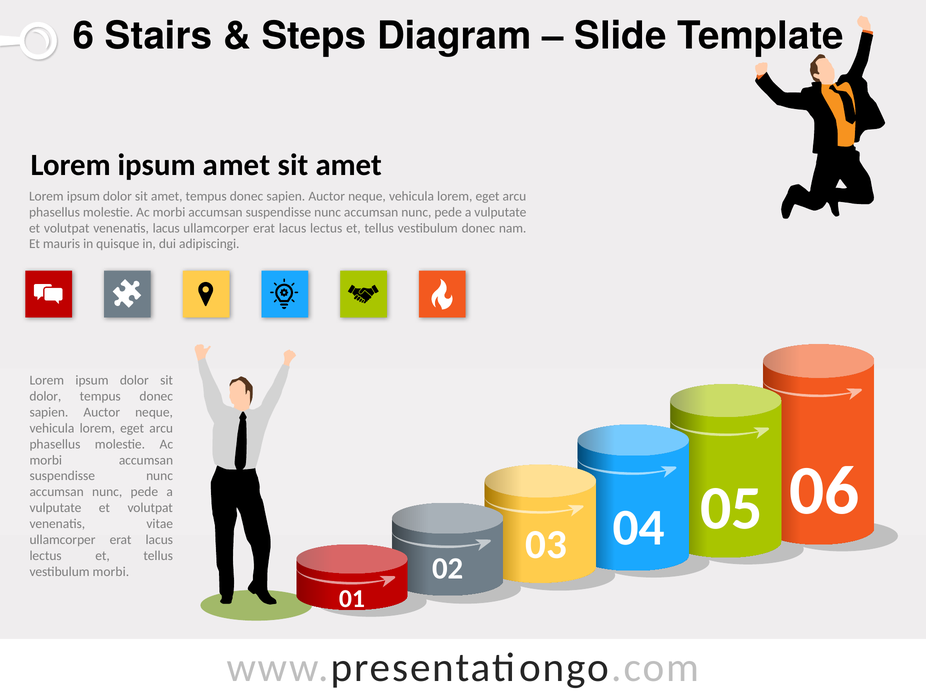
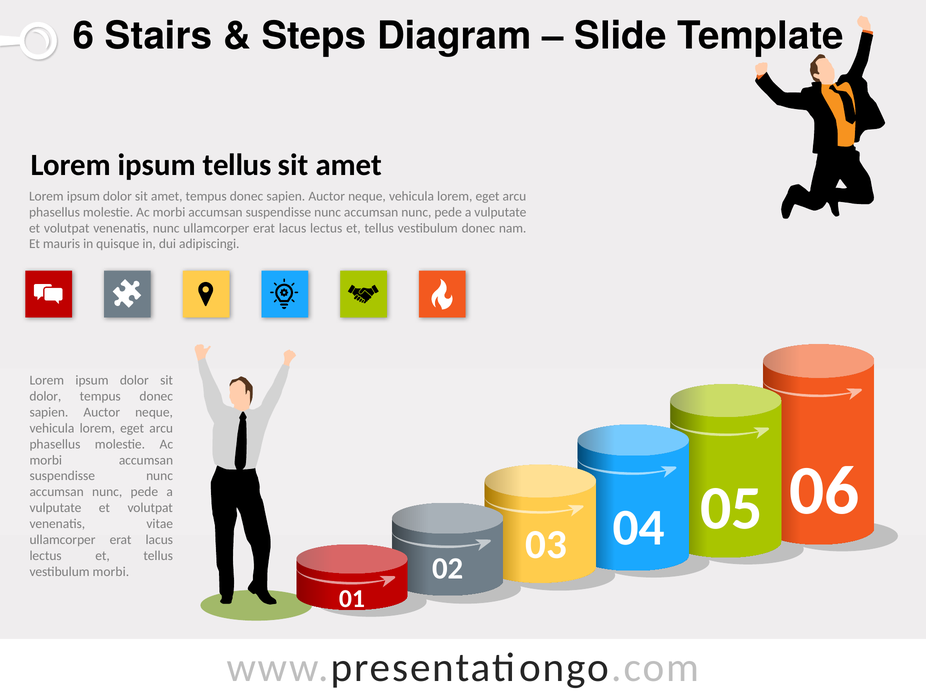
ipsum amet: amet -> tellus
venenatis lacus: lacus -> nunc
